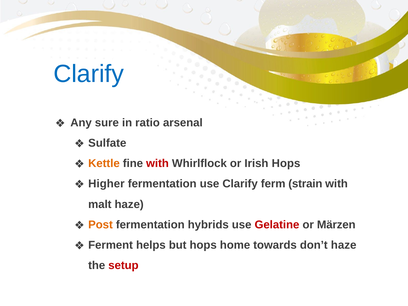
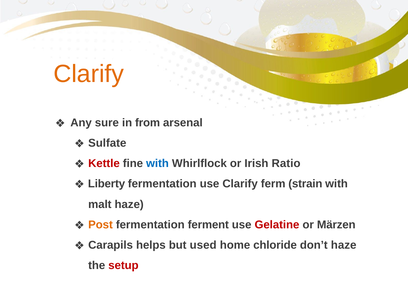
Clarify at (89, 74) colour: blue -> orange
ratio: ratio -> from
Kettle colour: orange -> red
with at (157, 163) colour: red -> blue
Irish Hops: Hops -> Ratio
Higher: Higher -> Liberty
hybrids: hybrids -> ferment
Ferment: Ferment -> Carapils
but hops: hops -> used
towards: towards -> chloride
